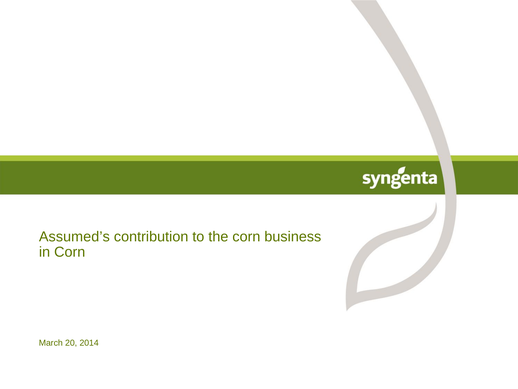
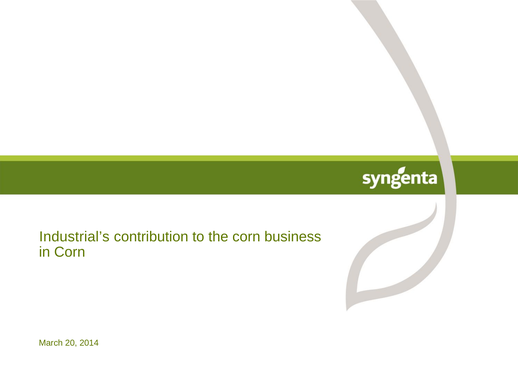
Assumed’s: Assumed’s -> Industrial’s
